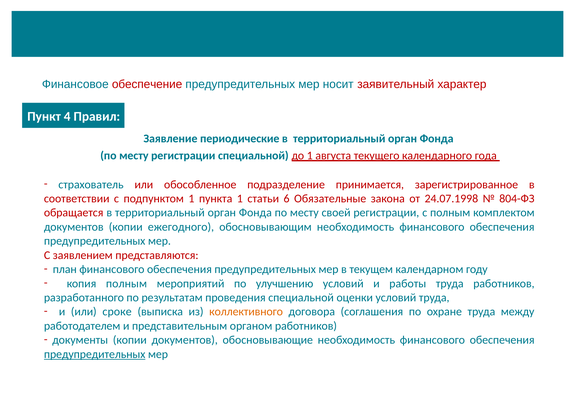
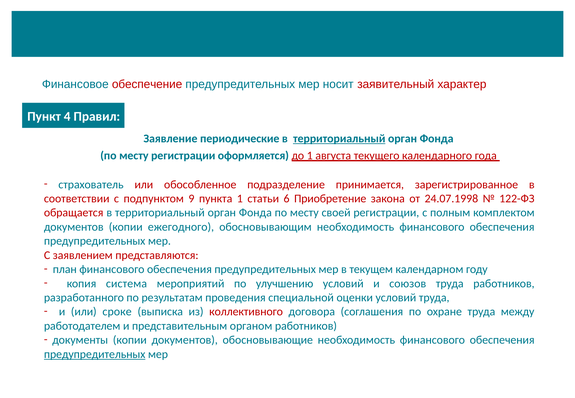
территориальный at (339, 139) underline: none -> present
регистрации специальной: специальной -> оформляется
подпунктом 1: 1 -> 9
Обязательные: Обязательные -> Приобретение
804-ФЗ: 804-ФЗ -> 122-ФЗ
копия полным: полным -> система
работы: работы -> союзов
коллективного colour: orange -> red
